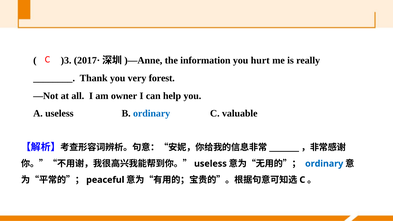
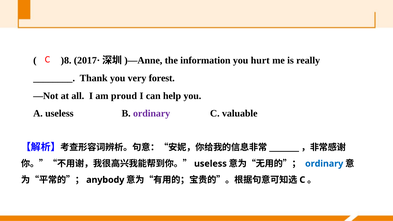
)3: )3 -> )8
owner: owner -> proud
ordinary at (152, 113) colour: blue -> purple
peaceful: peaceful -> anybody
